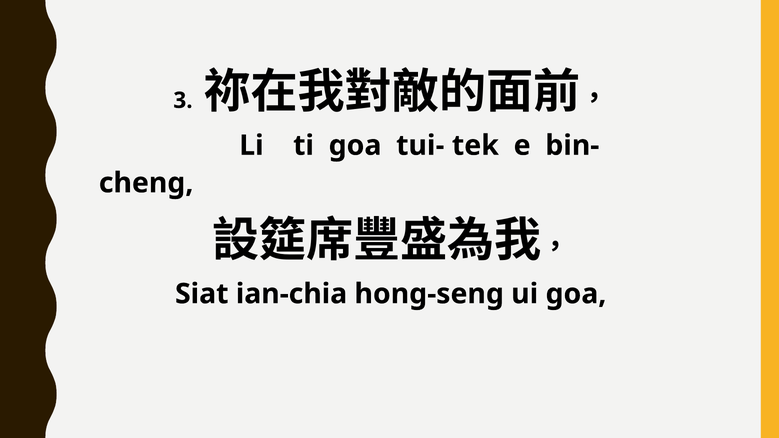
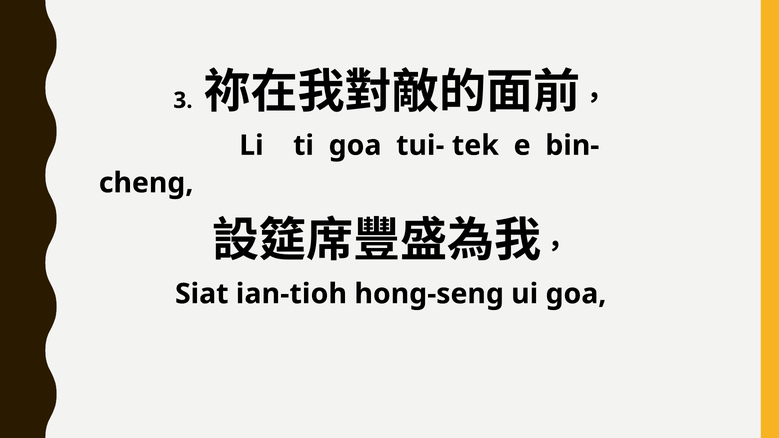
ian-chia: ian-chia -> ian-tioh
